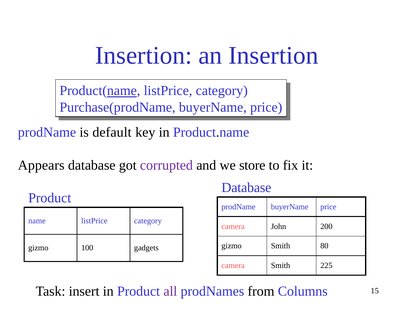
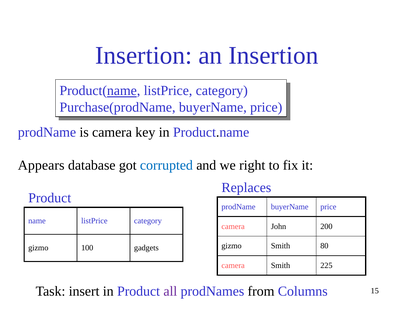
is default: default -> camera
corrupted colour: purple -> blue
store: store -> right
Database at (246, 187): Database -> Replaces
